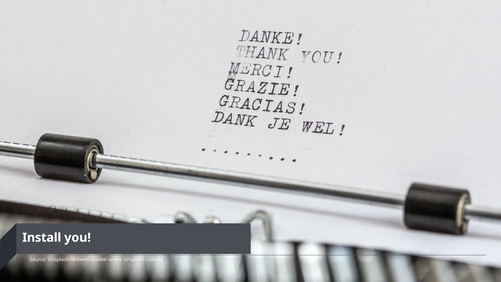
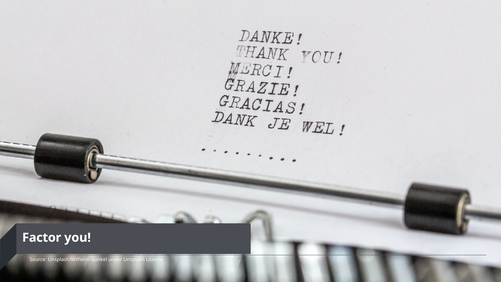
Install: Install -> Factor
